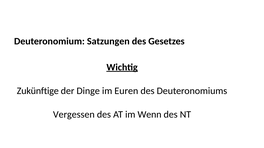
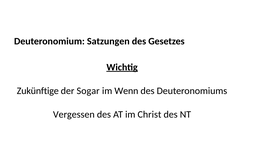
Dinge: Dinge -> Sogar
Euren: Euren -> Wenn
Wenn: Wenn -> Christ
